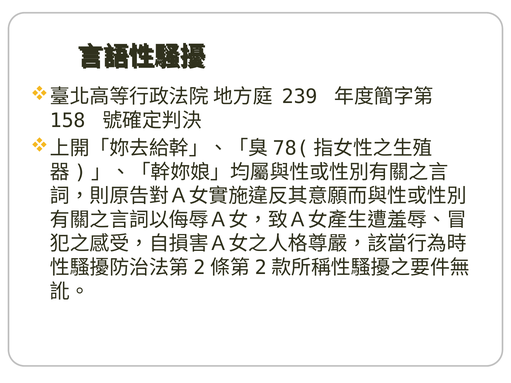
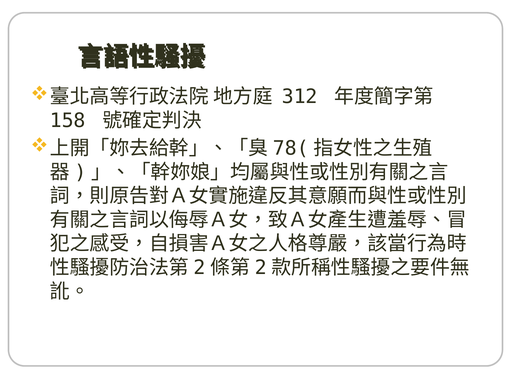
239: 239 -> 312
